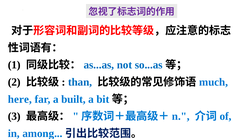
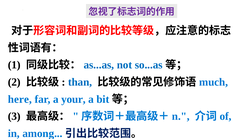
built: built -> your
